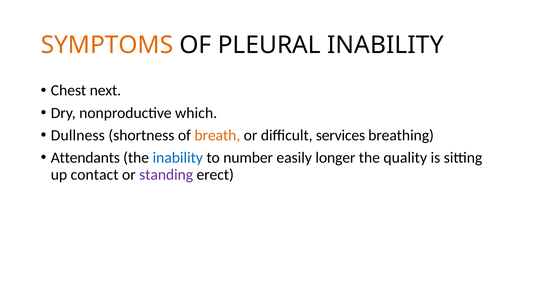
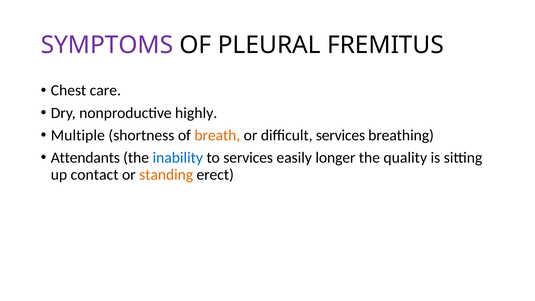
SYMPTOMS colour: orange -> purple
PLEURAL INABILITY: INABILITY -> FREMITUS
next: next -> care
which: which -> highly
Dullness: Dullness -> Multiple
to number: number -> services
standing colour: purple -> orange
